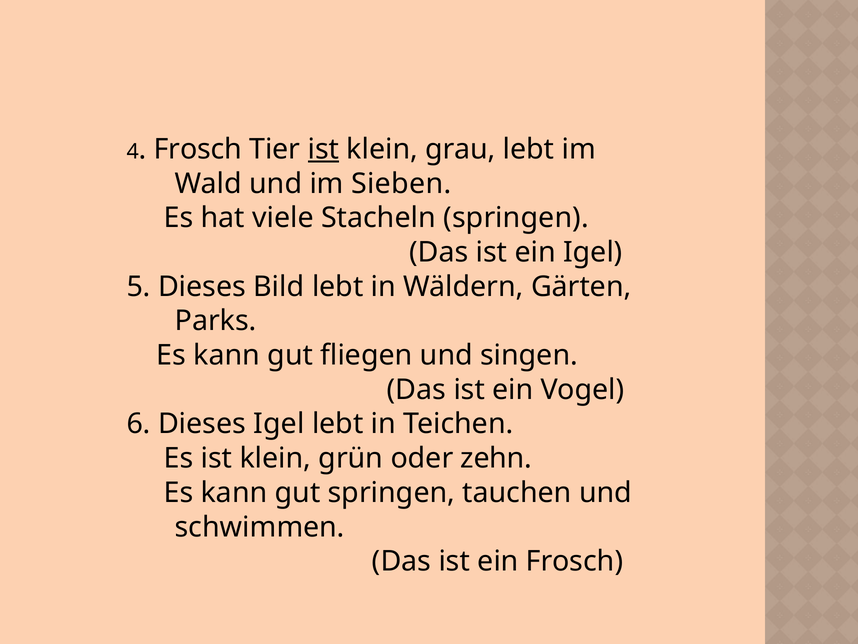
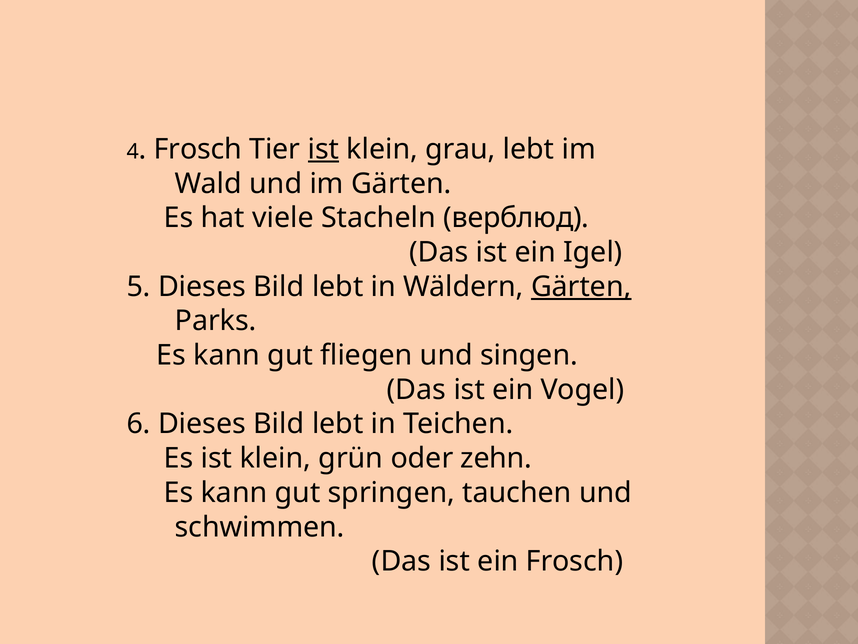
im Sieben: Sieben -> Gärten
Stacheln springen: springen -> верблюд
Gärten at (581, 286) underline: none -> present
6 Dieses Igel: Igel -> Bild
